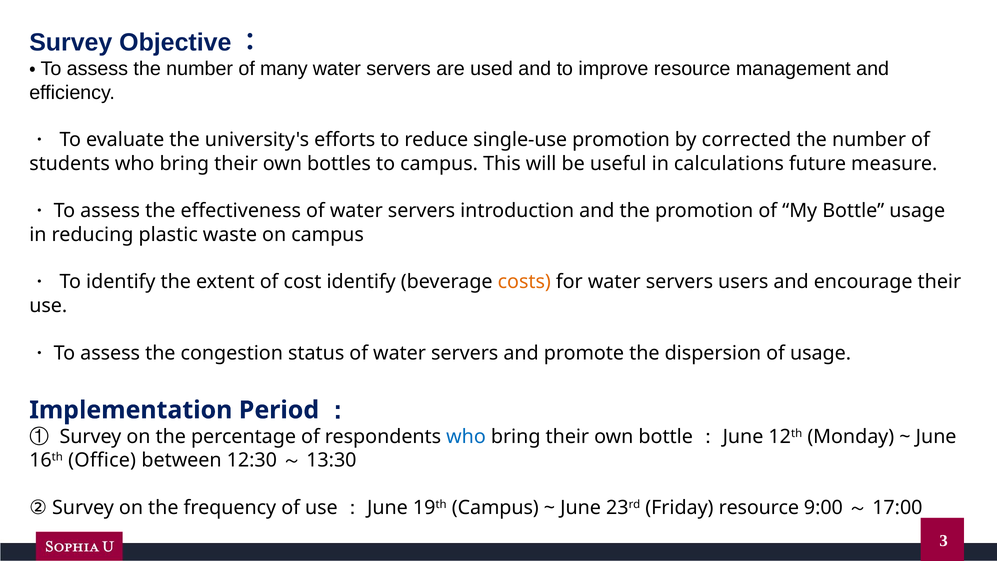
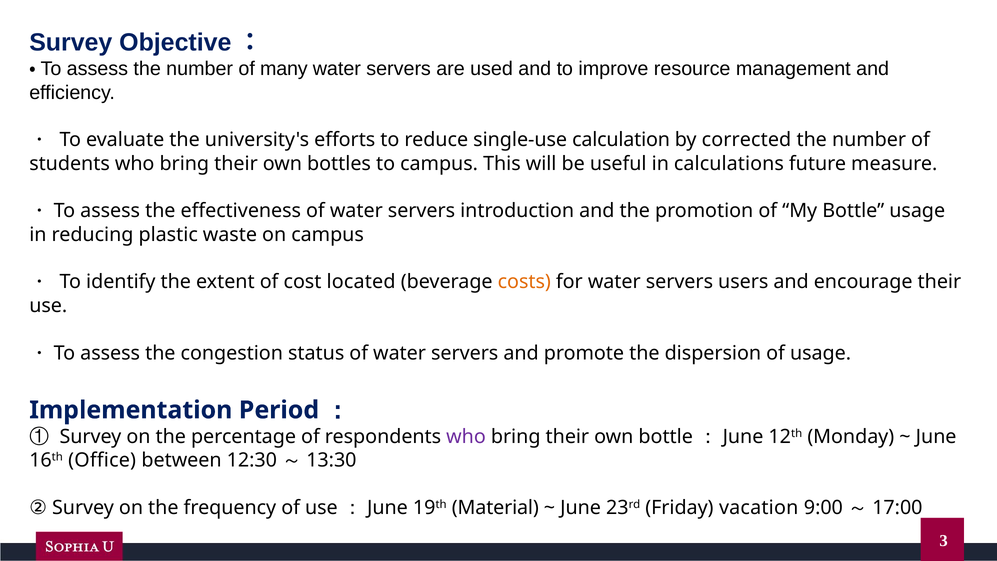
single-use promotion: promotion -> calculation
cost identify: identify -> located
who at (466, 436) colour: blue -> purple
19th Campus: Campus -> Material
Friday resource: resource -> vacation
